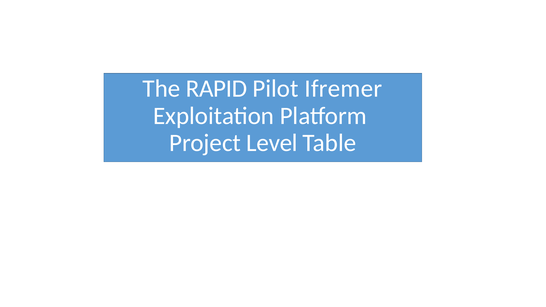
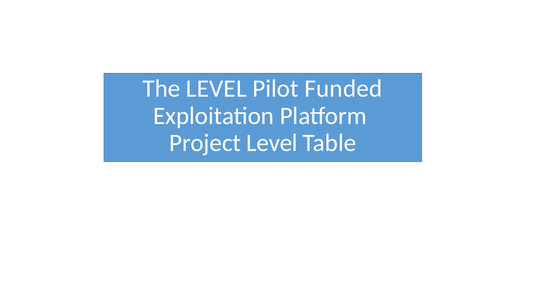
The RAPID: RAPID -> LEVEL
Ifremer: Ifremer -> Funded
